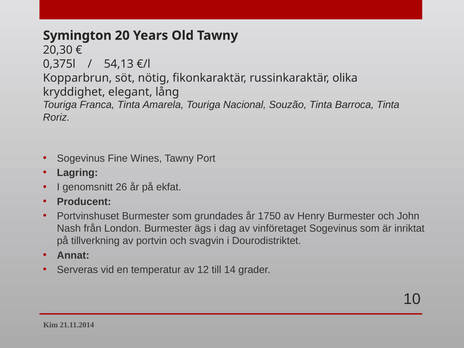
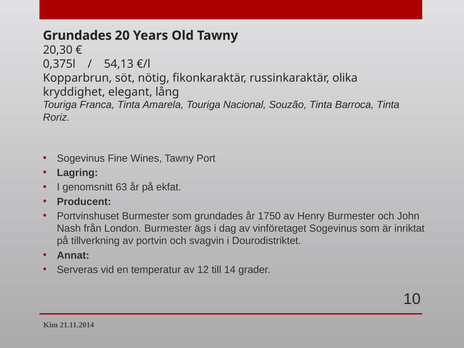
Symington at (77, 36): Symington -> Grundades
26: 26 -> 63
